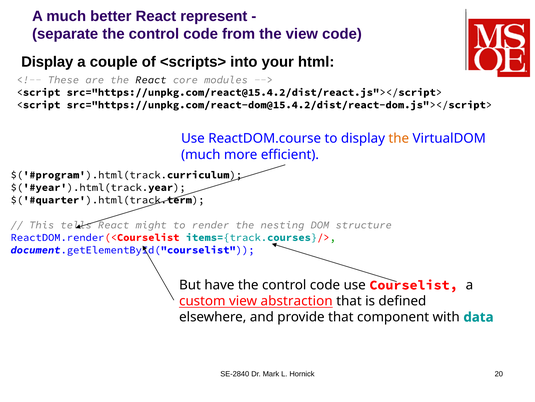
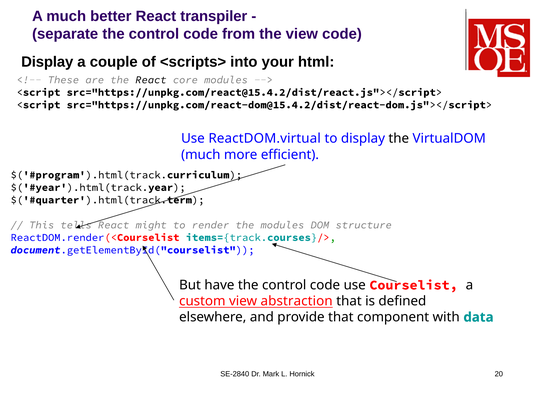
represent: represent -> transpiler
ReactDOM.course: ReactDOM.course -> ReactDOM.virtual
the at (399, 138) colour: orange -> black
the nesting: nesting -> modules
